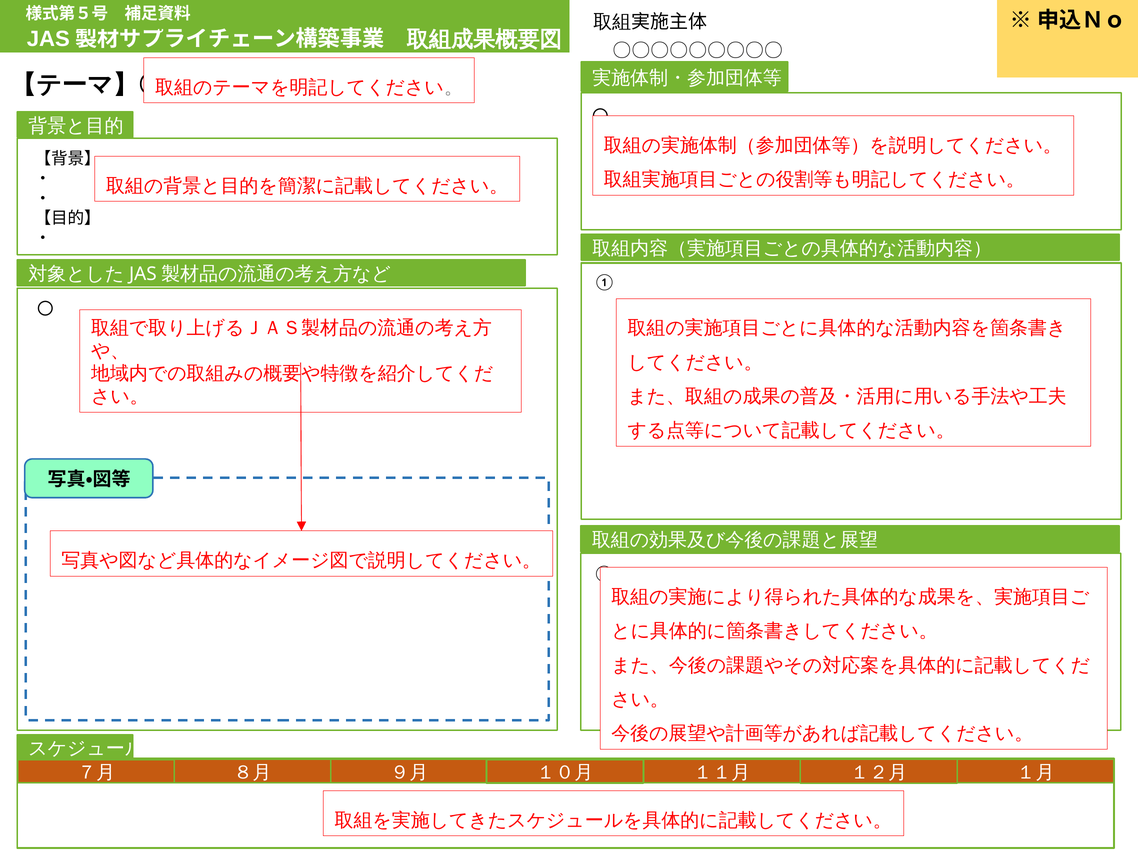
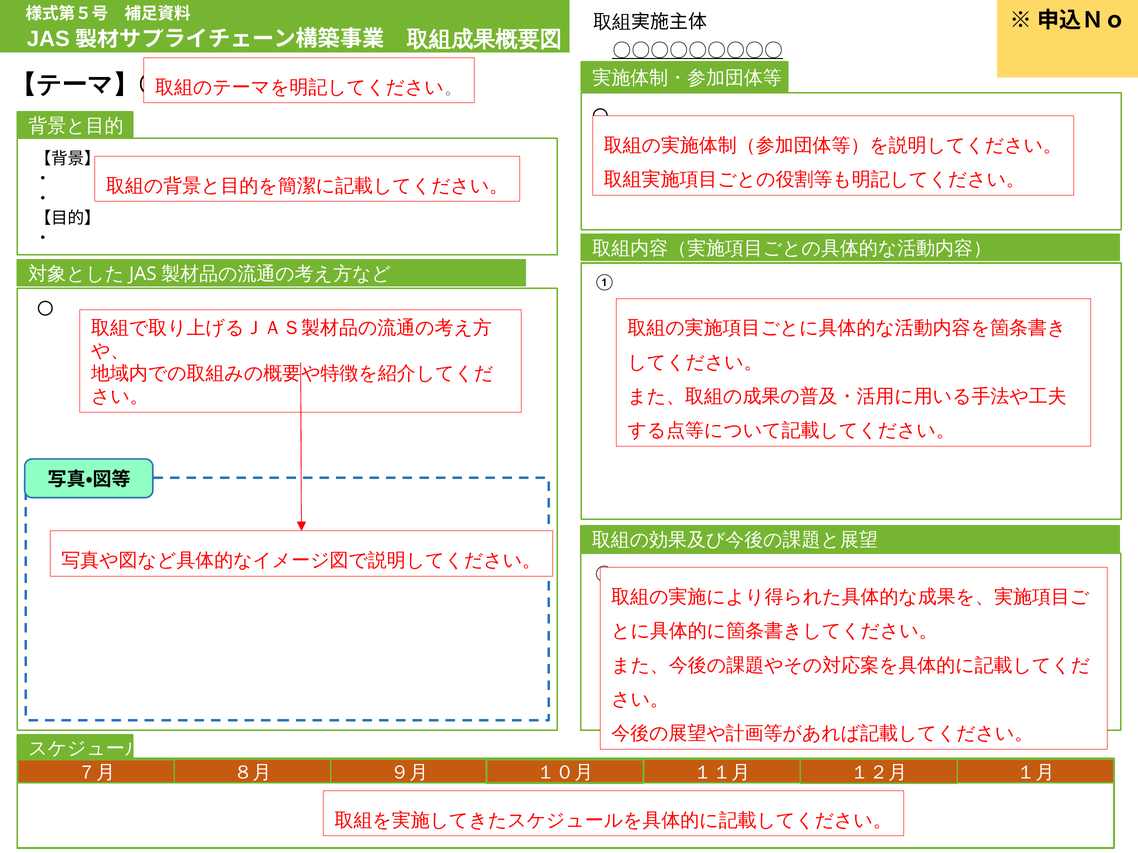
〇〇〇〇〇〇〇〇〇 underline: none -> present
